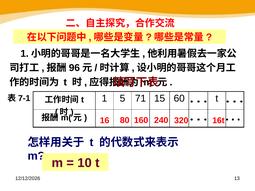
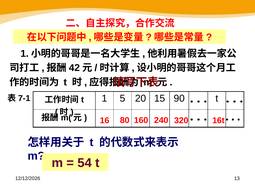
96: 96 -> 42
71: 71 -> 20
60: 60 -> 90
10: 10 -> 54
